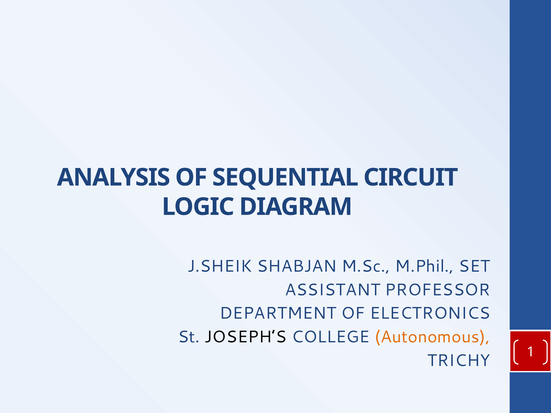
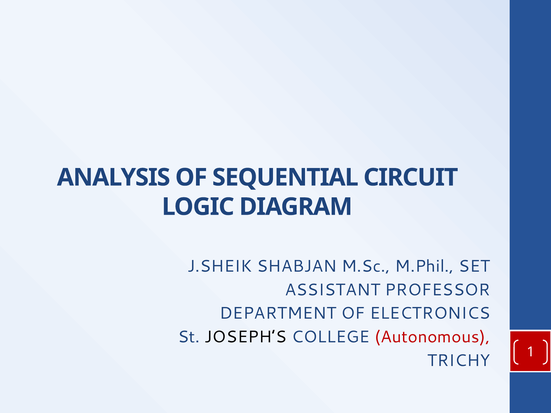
Autonomous colour: orange -> red
